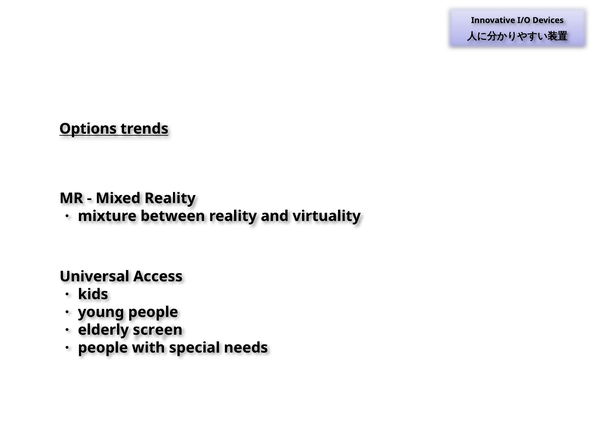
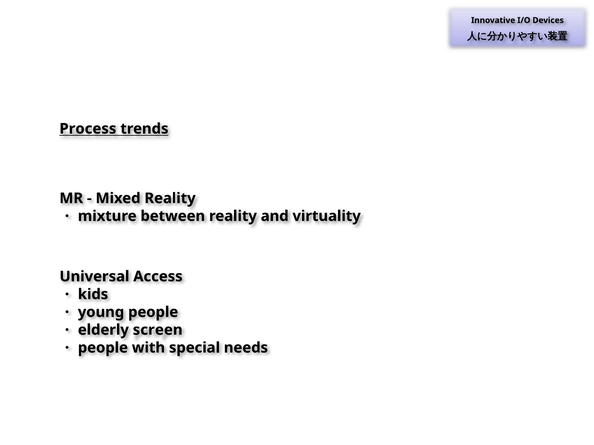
Options: Options -> Process
